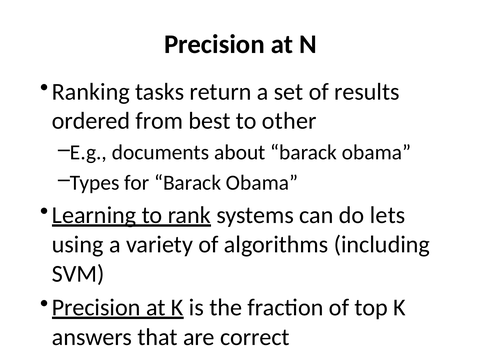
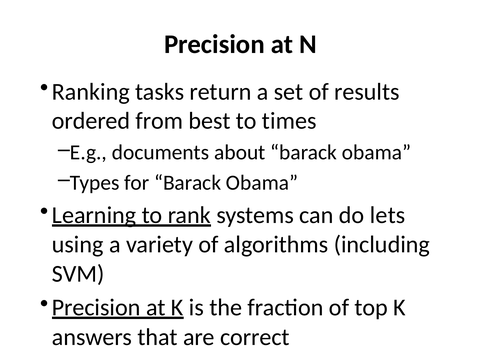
other: other -> times
